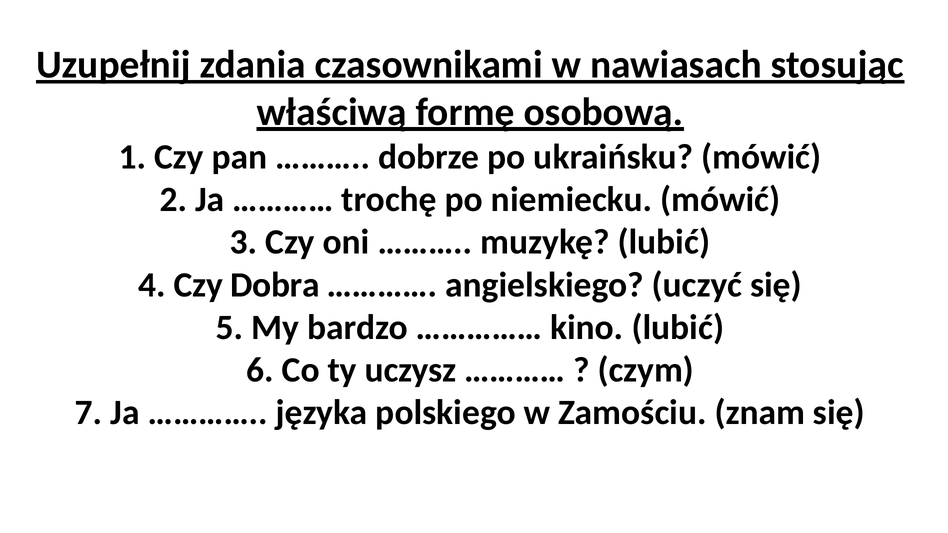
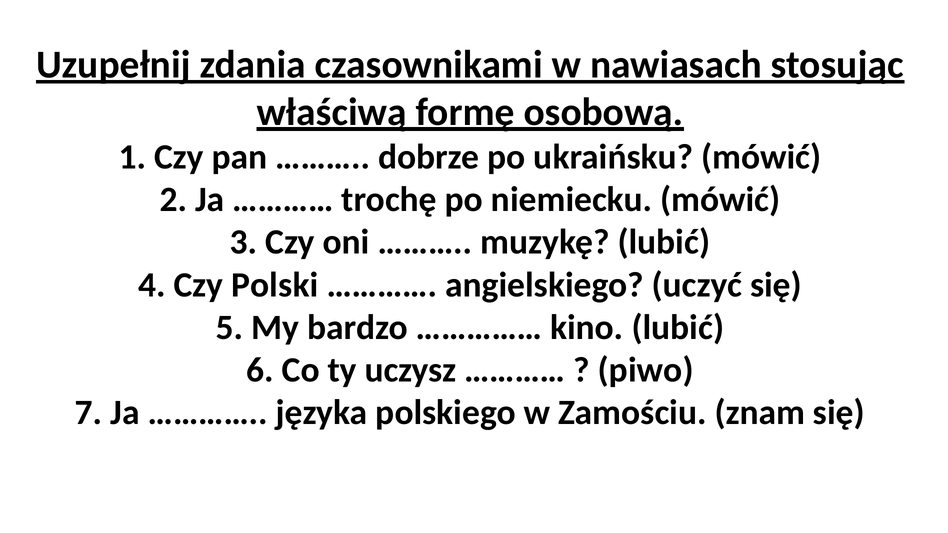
Dobra: Dobra -> Polski
czym: czym -> piwo
